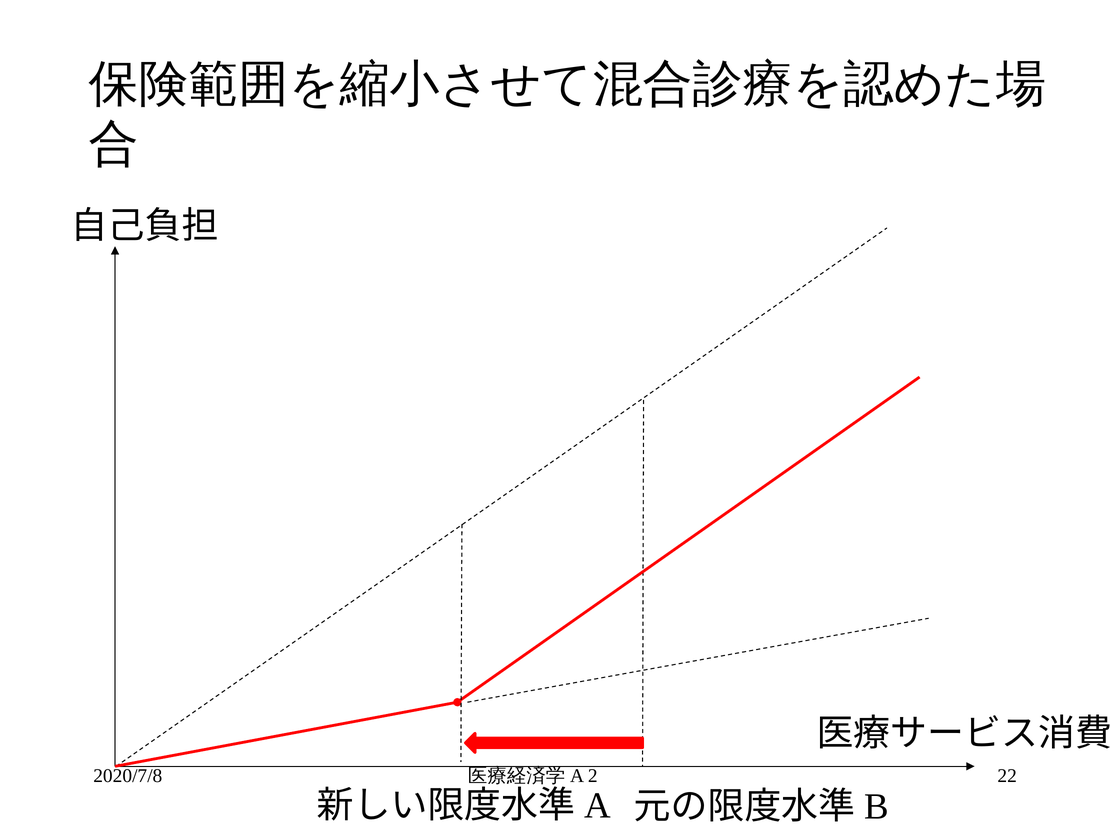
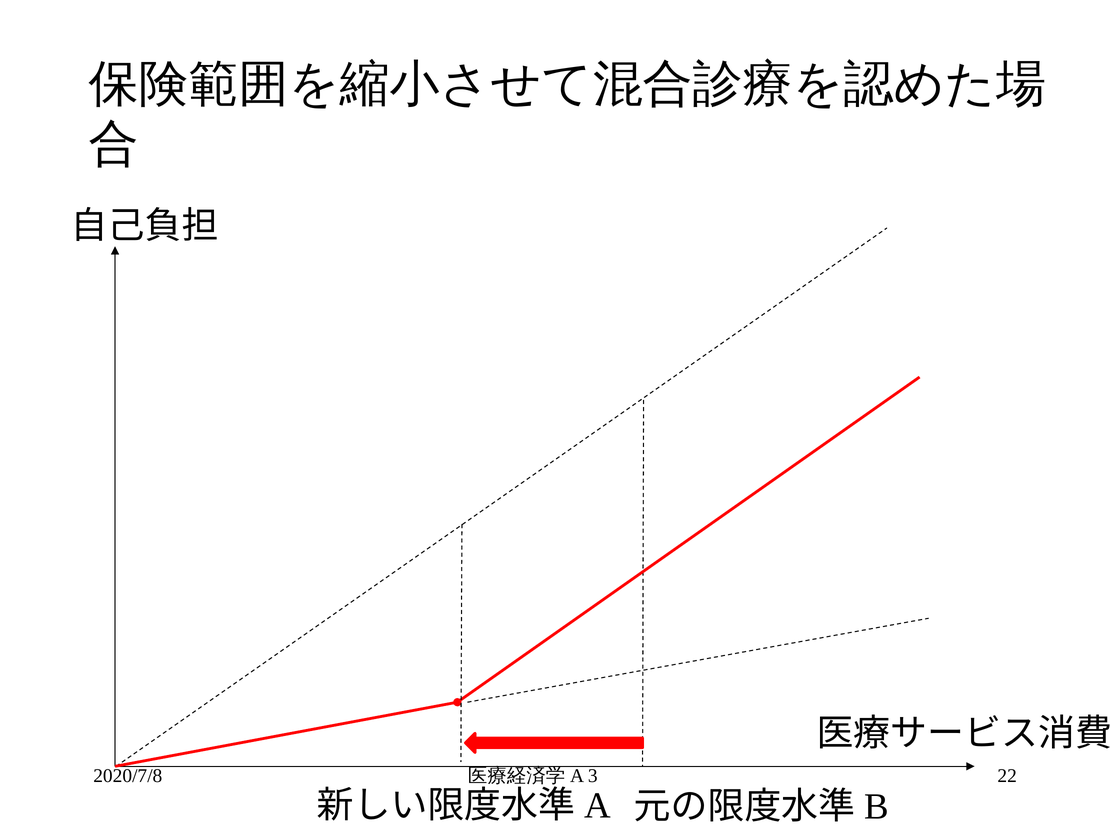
2: 2 -> 3
